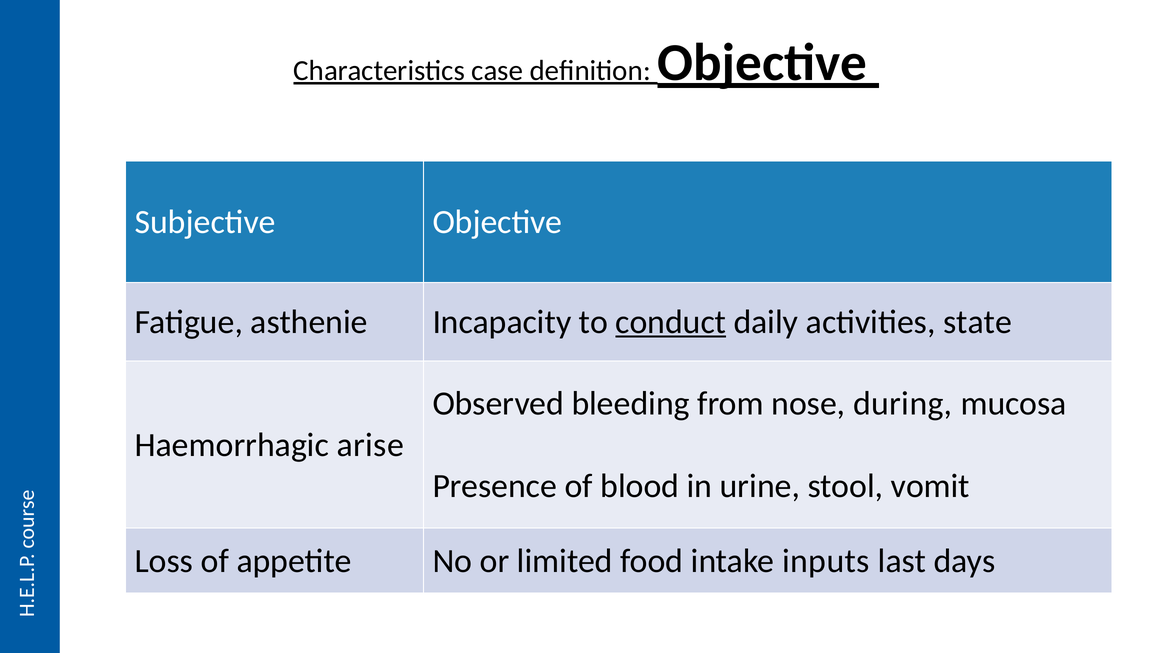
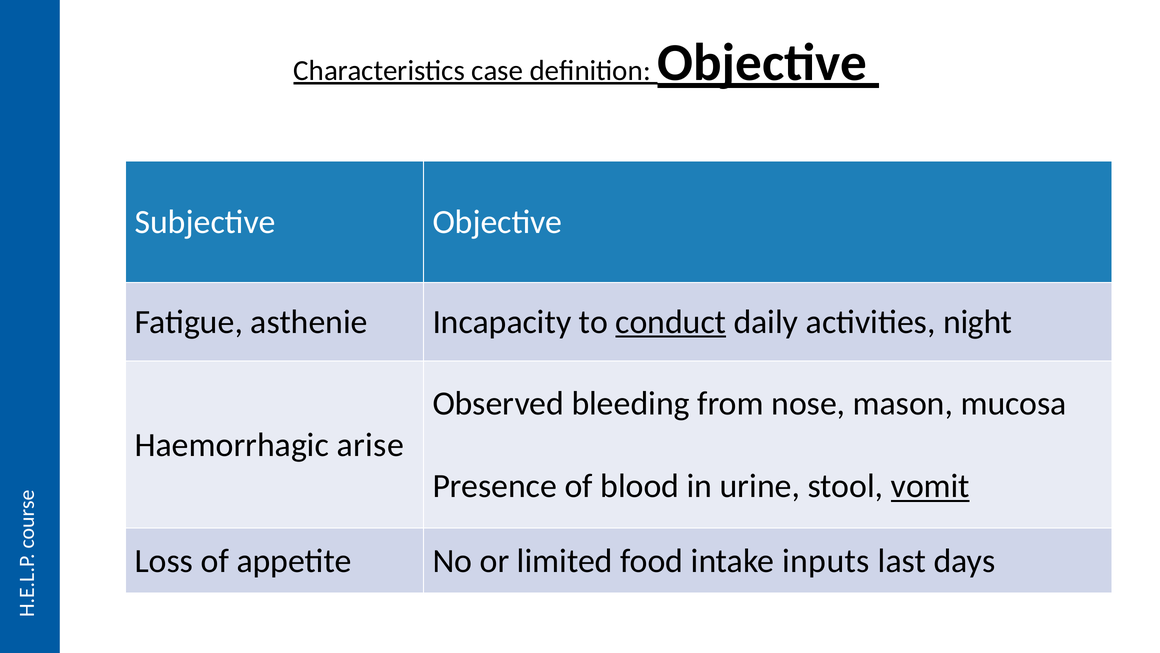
state: state -> night
during: during -> mason
vomit underline: none -> present
